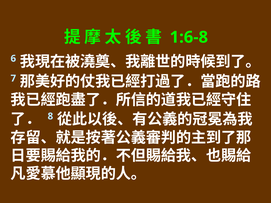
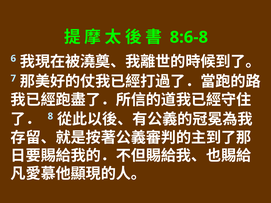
1:6-8: 1:6-8 -> 8:6-8
